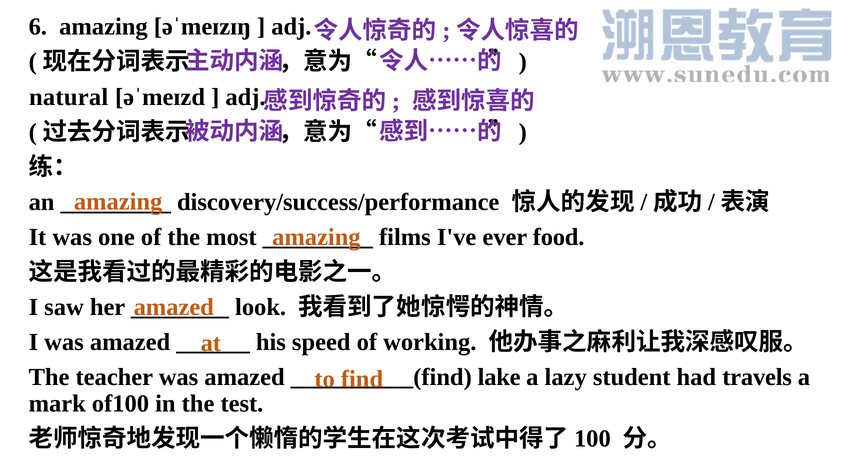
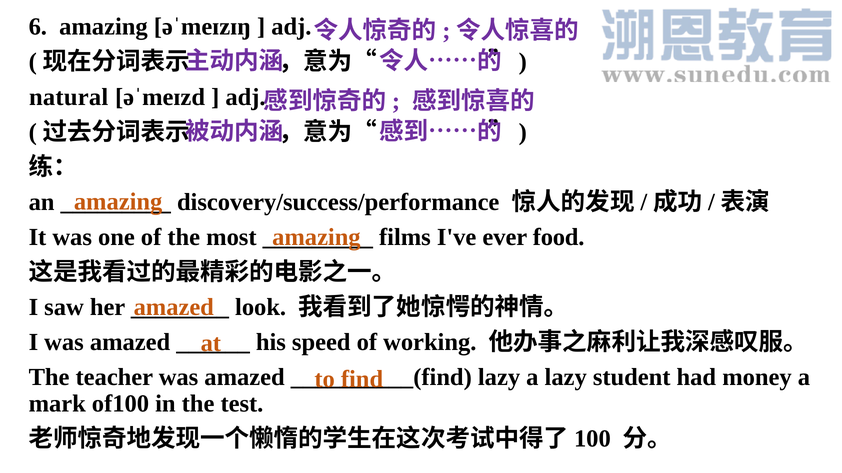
lake at (499, 378): lake -> lazy
travels: travels -> money
